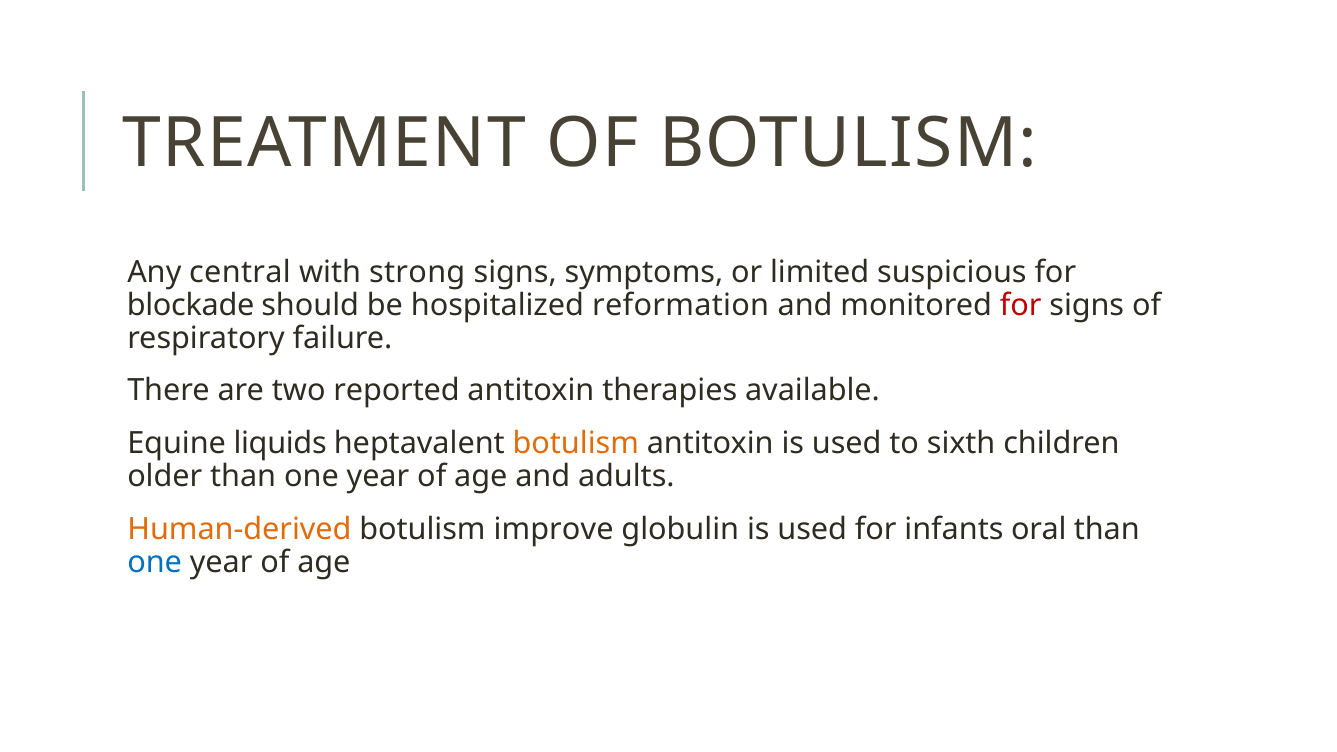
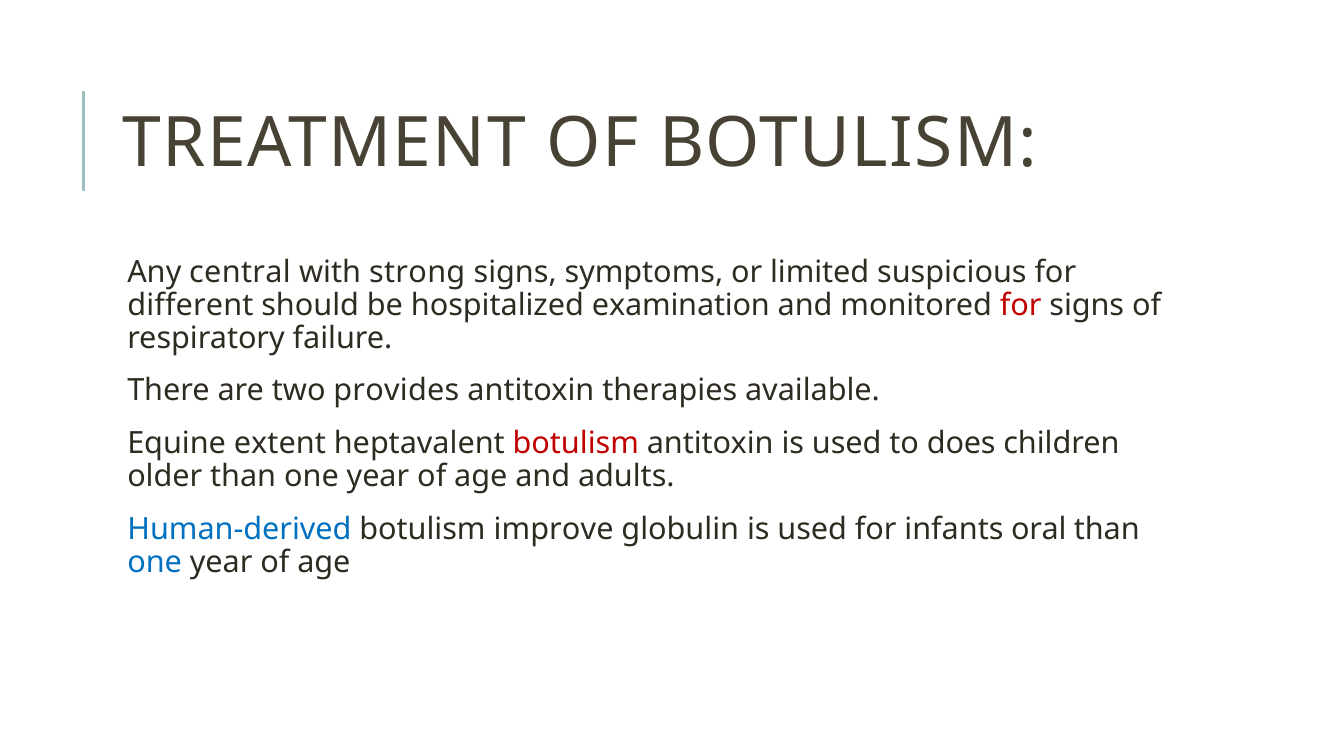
blockade: blockade -> different
reformation: reformation -> examination
reported: reported -> provides
liquids: liquids -> extent
botulism at (576, 443) colour: orange -> red
sixth: sixth -> does
Human-derived colour: orange -> blue
